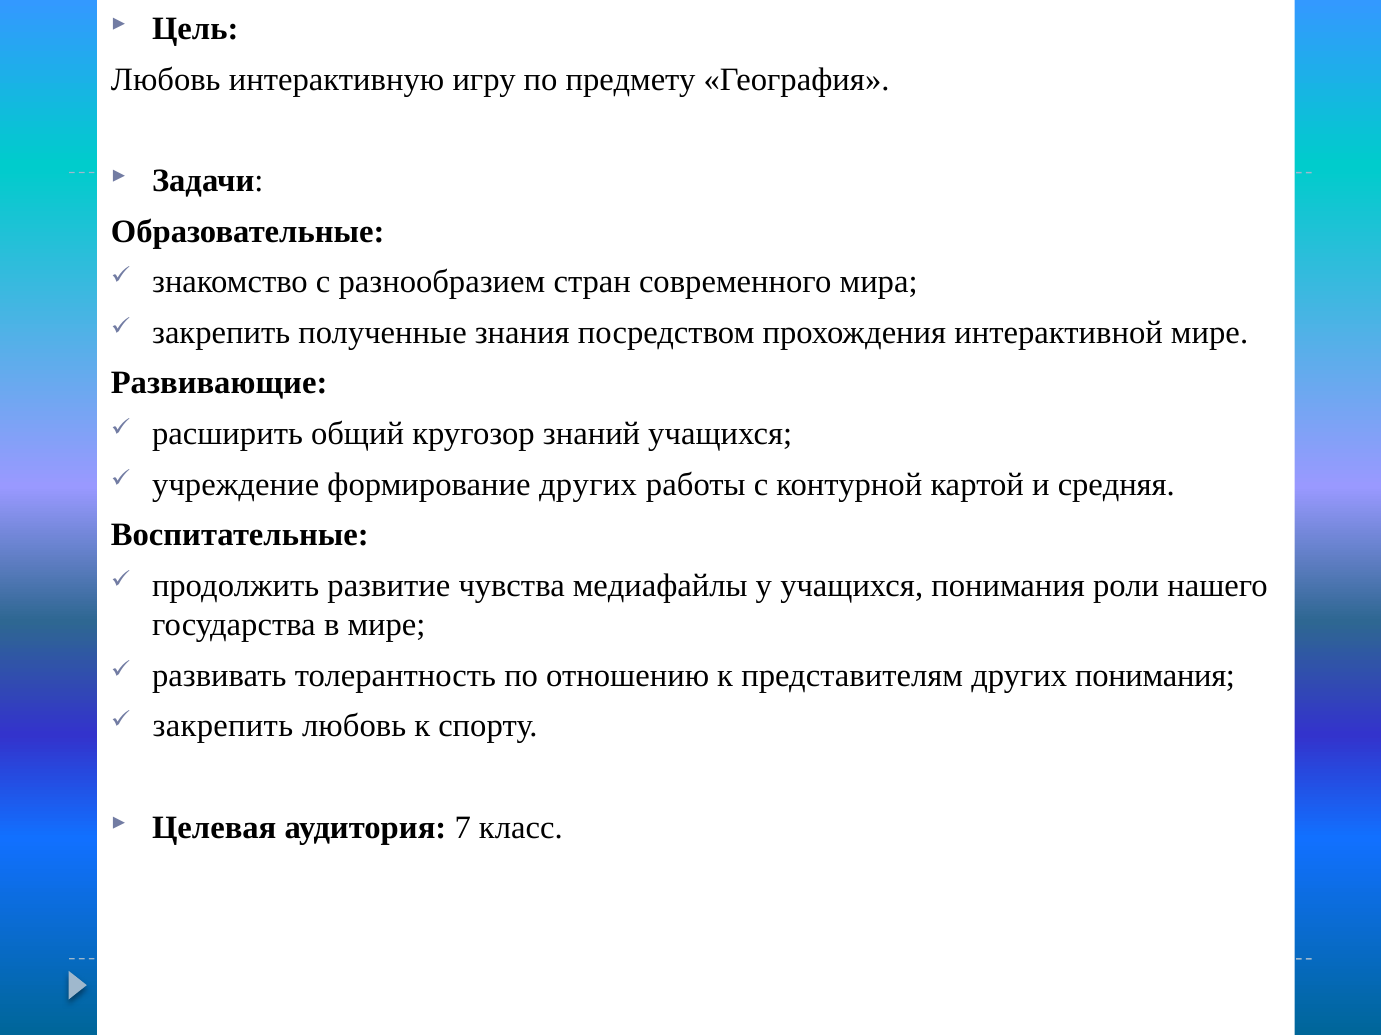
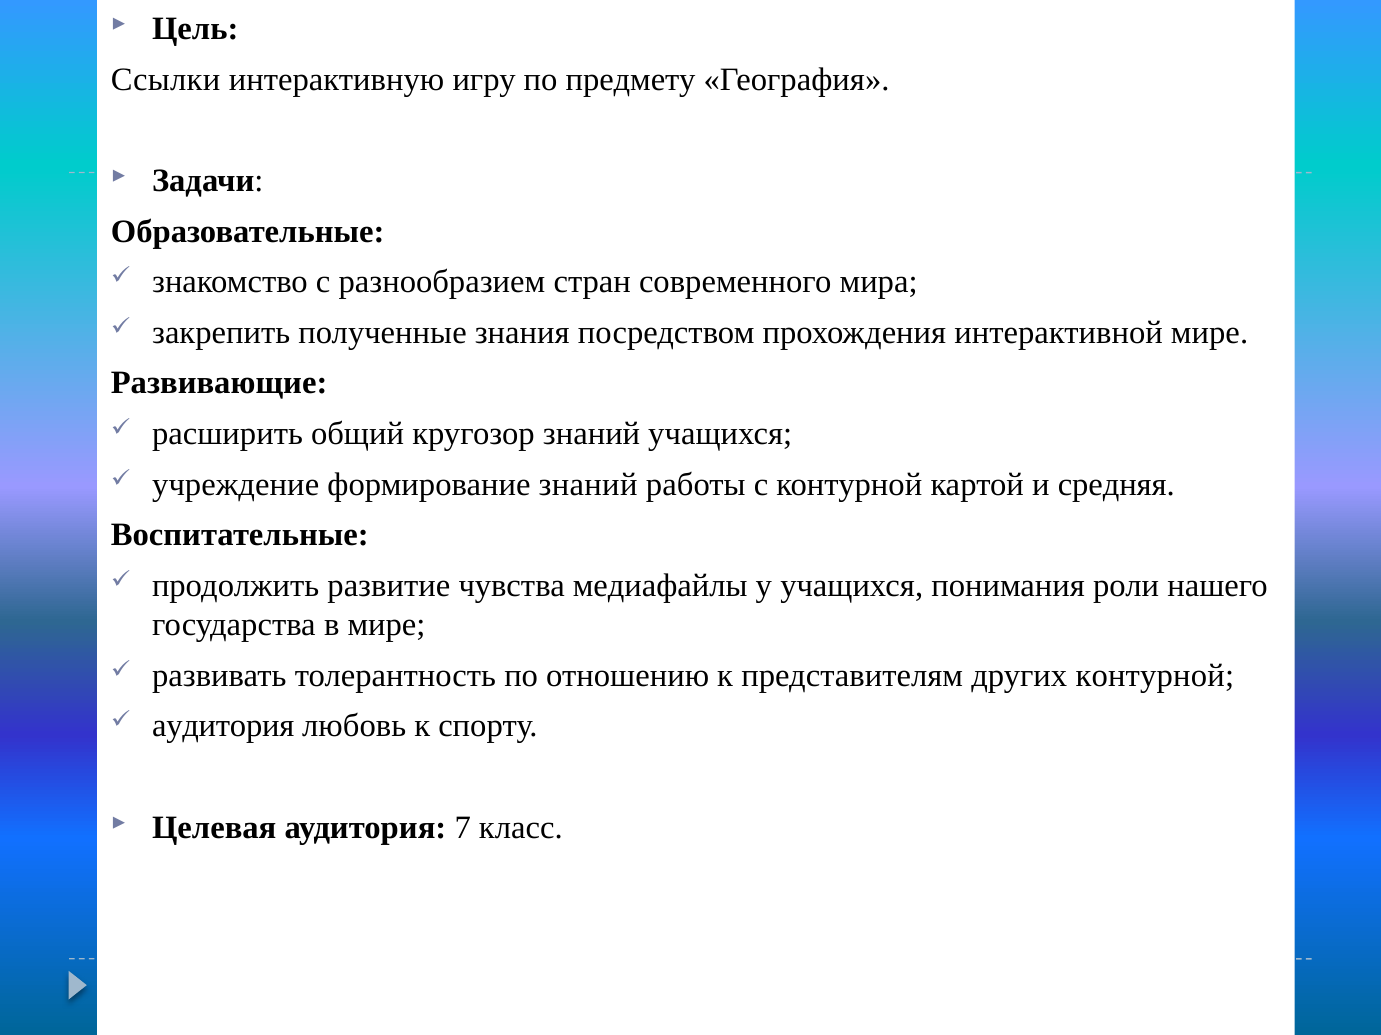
Любовь at (166, 79): Любовь -> Ссылки
формирование других: других -> знаний
других понимания: понимания -> контурной
закрепить at (223, 727): закрепить -> аудитория
